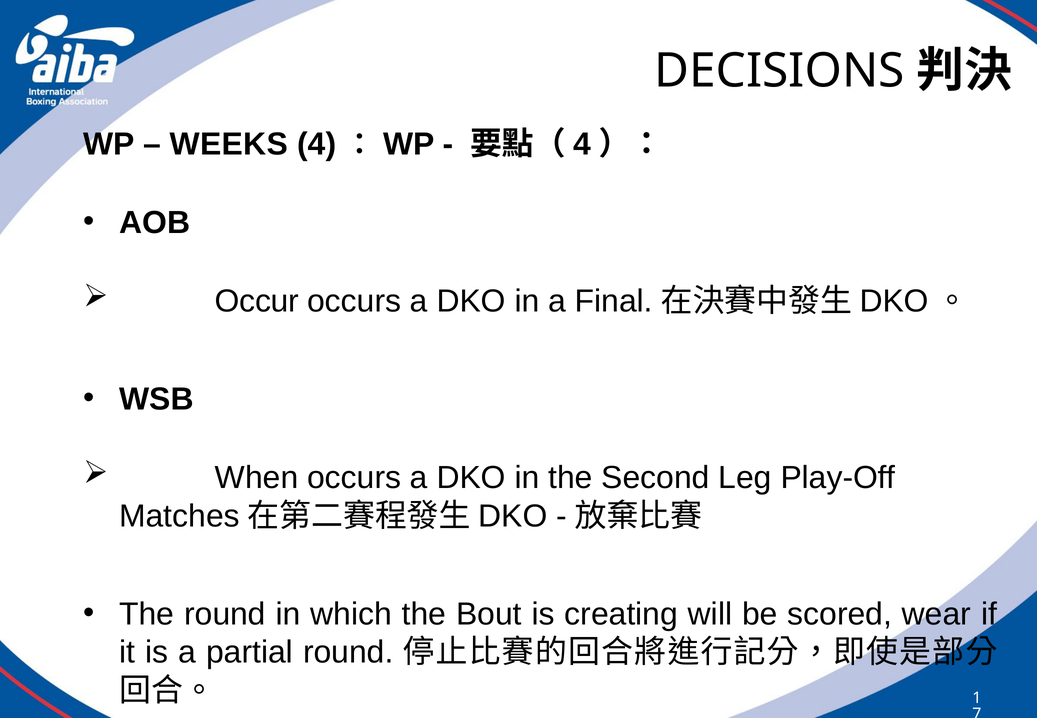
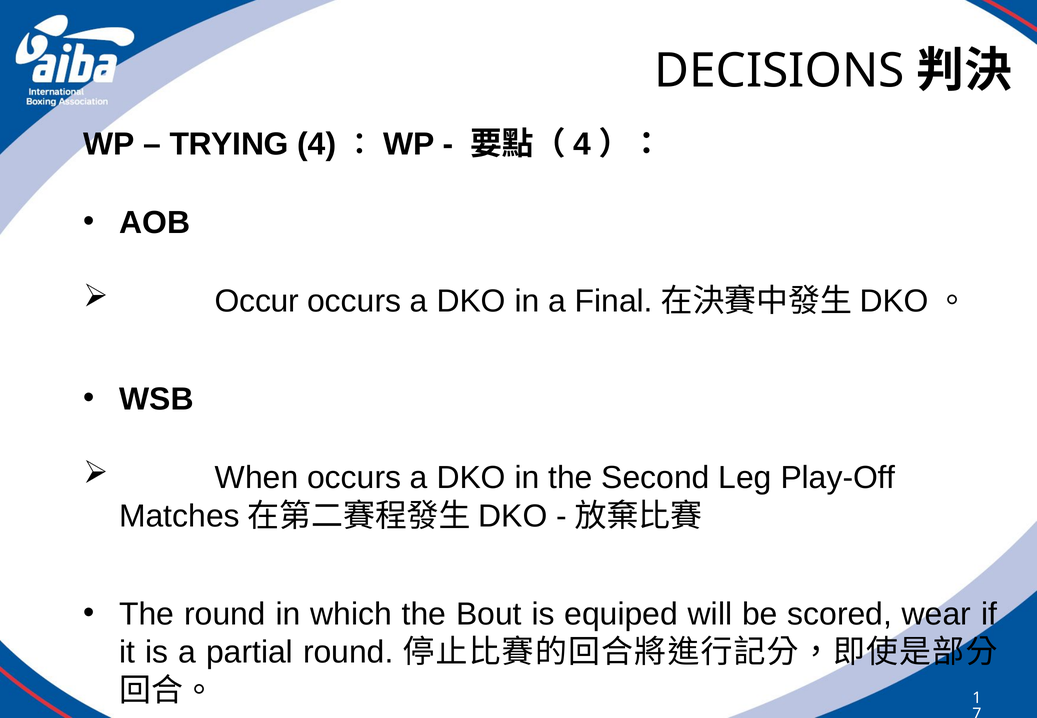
WEEKS: WEEKS -> TRYING
creating: creating -> equiped
